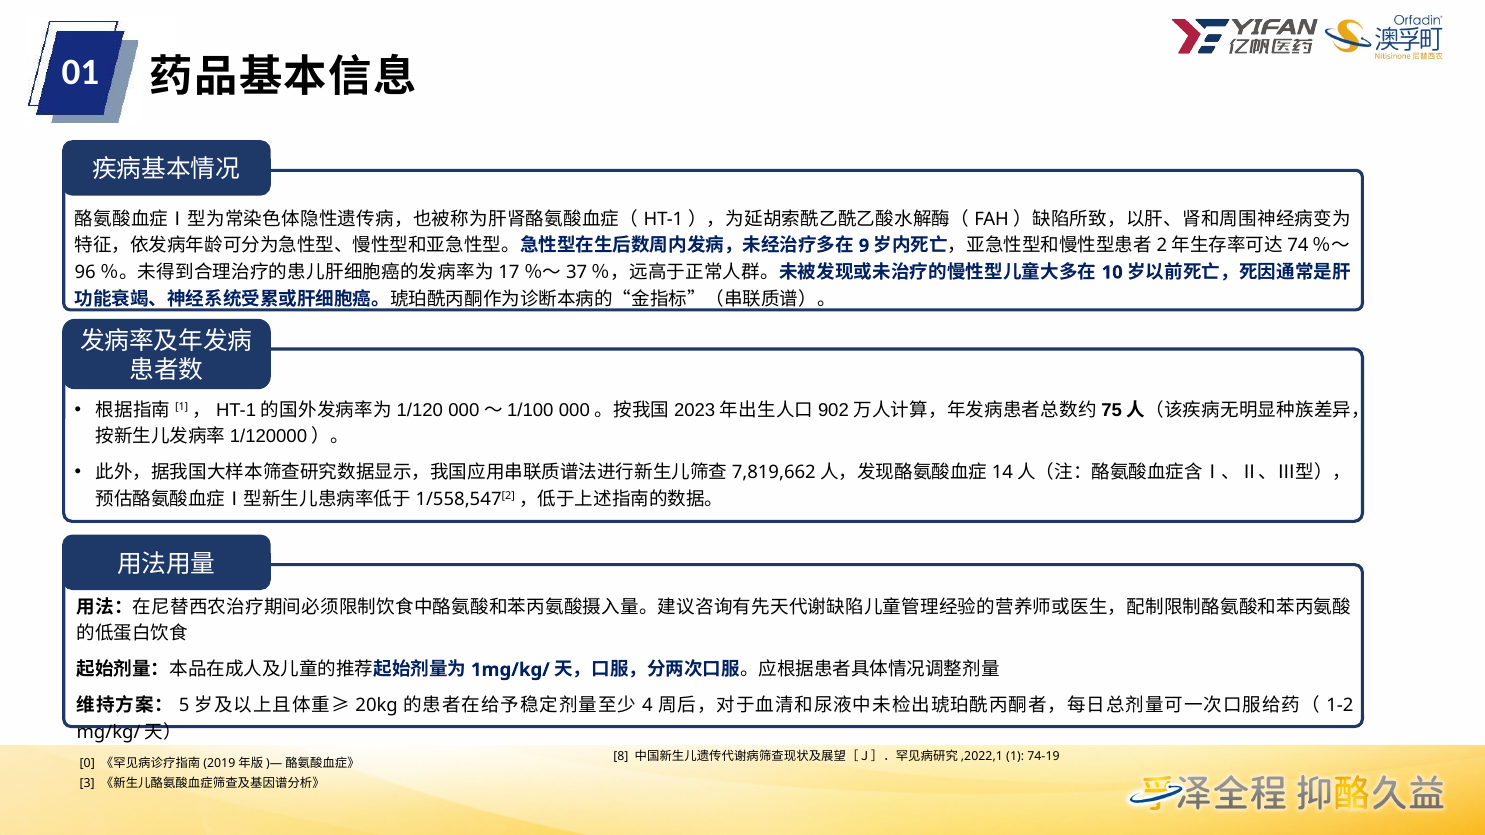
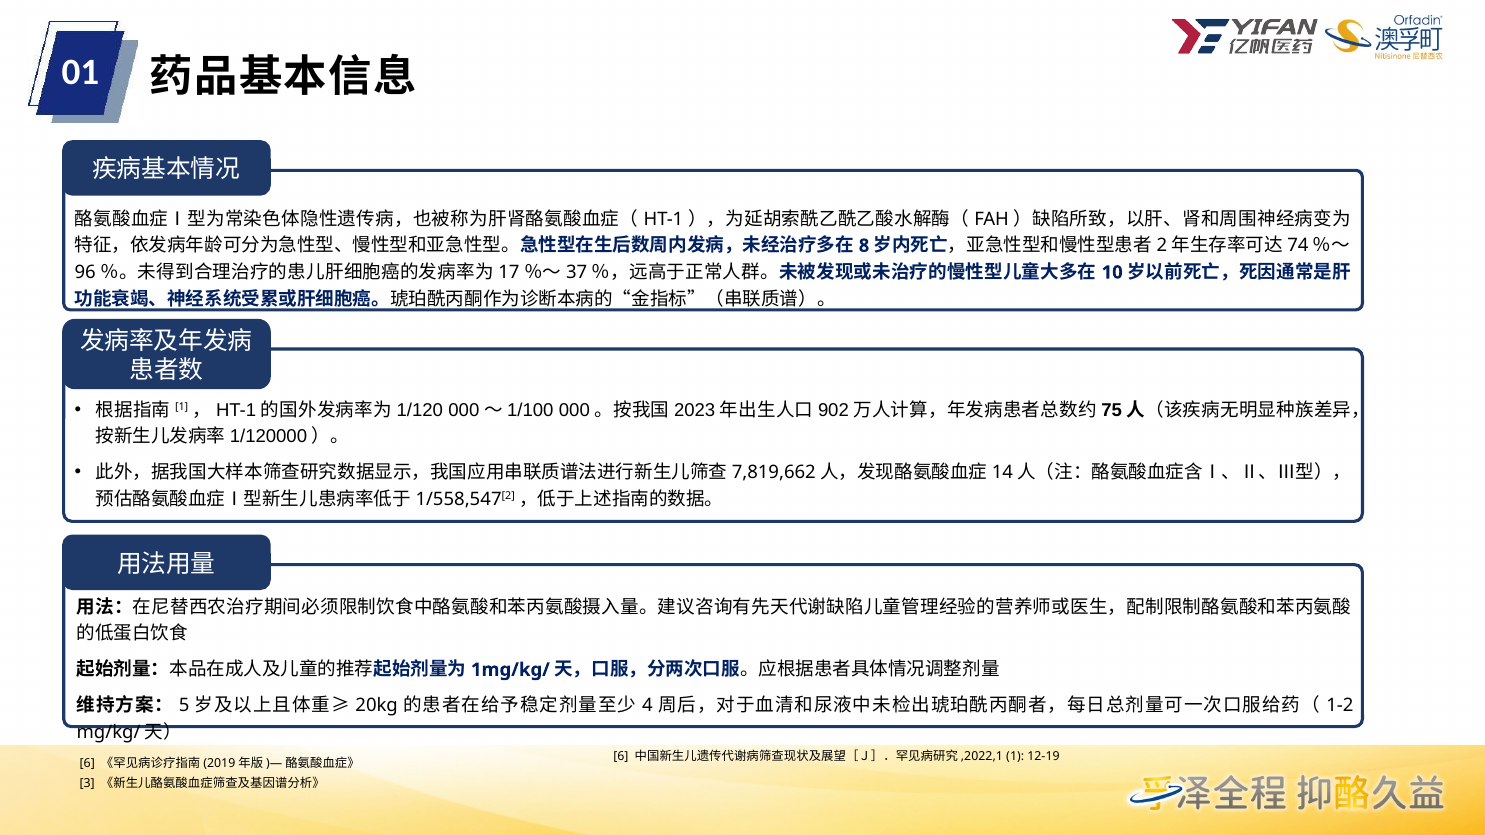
9: 9 -> 8
8 at (621, 757): 8 -> 6
74-19: 74-19 -> 12-19
0 at (87, 764): 0 -> 6
